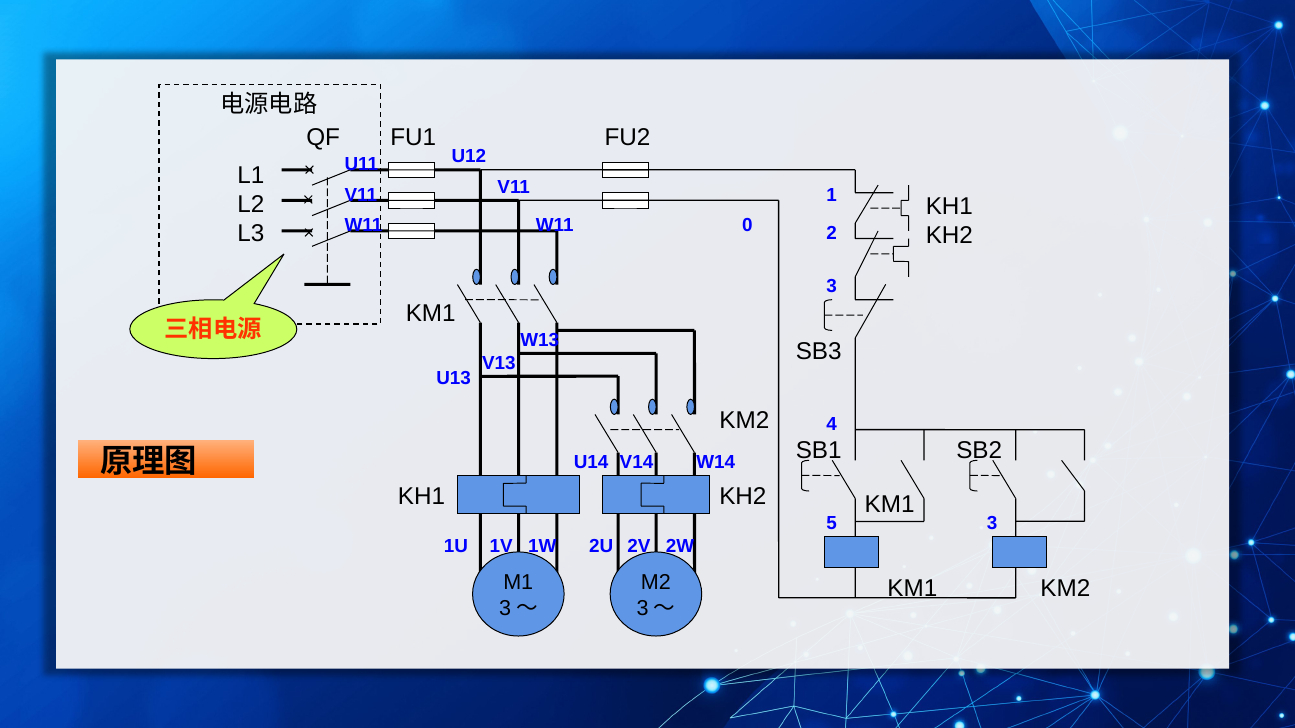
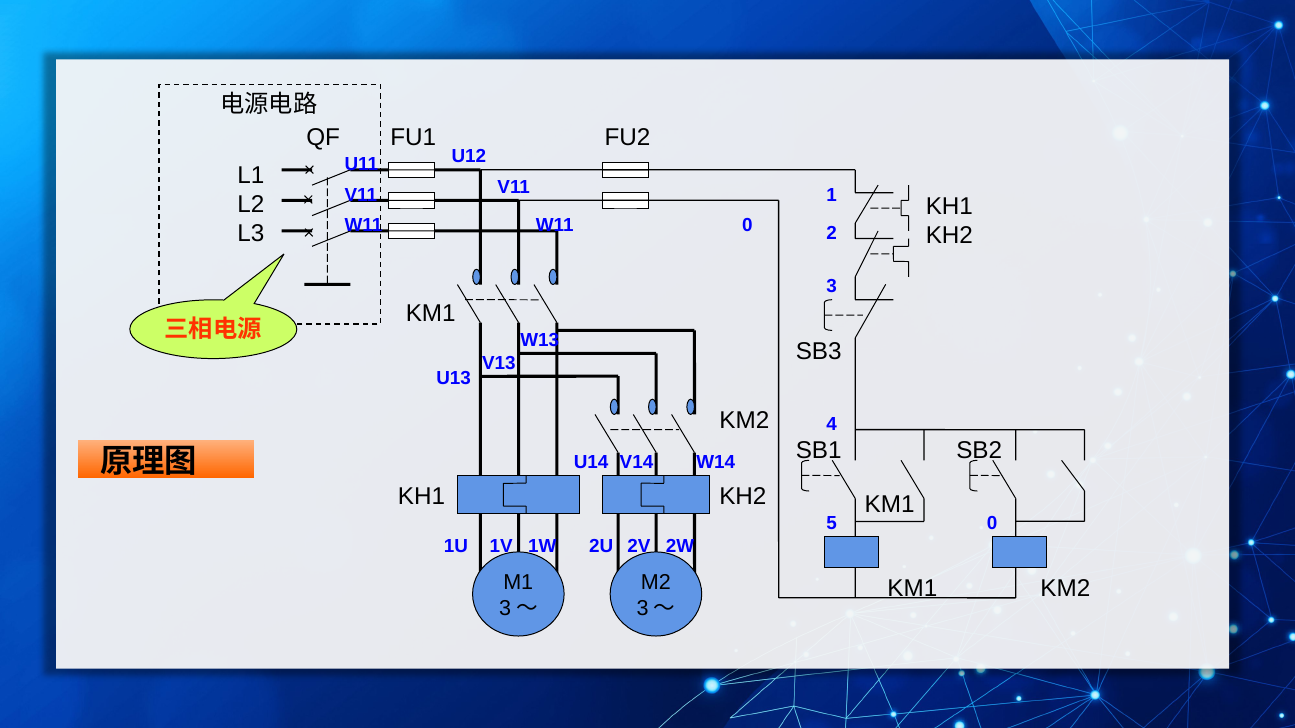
5 3: 3 -> 0
